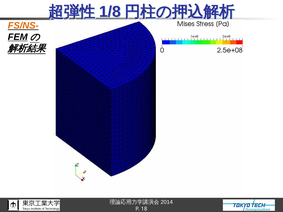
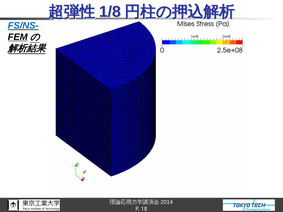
FS/NS- colour: orange -> blue
